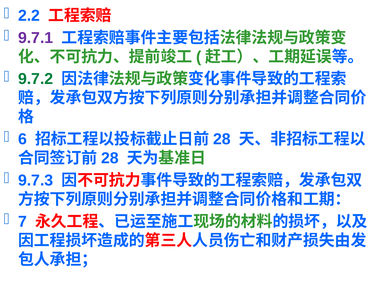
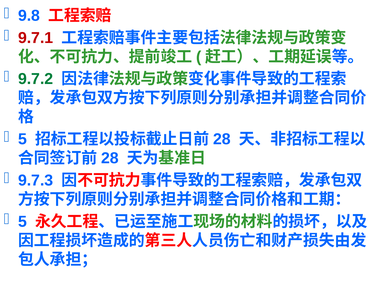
2.2: 2.2 -> 9.8
9.7.1 colour: purple -> red
6 at (22, 139): 6 -> 5
7 at (22, 222): 7 -> 5
